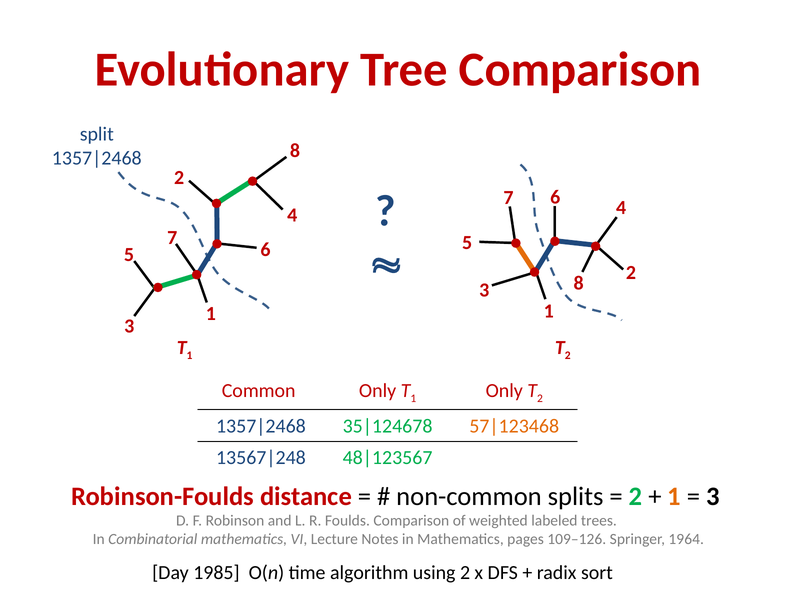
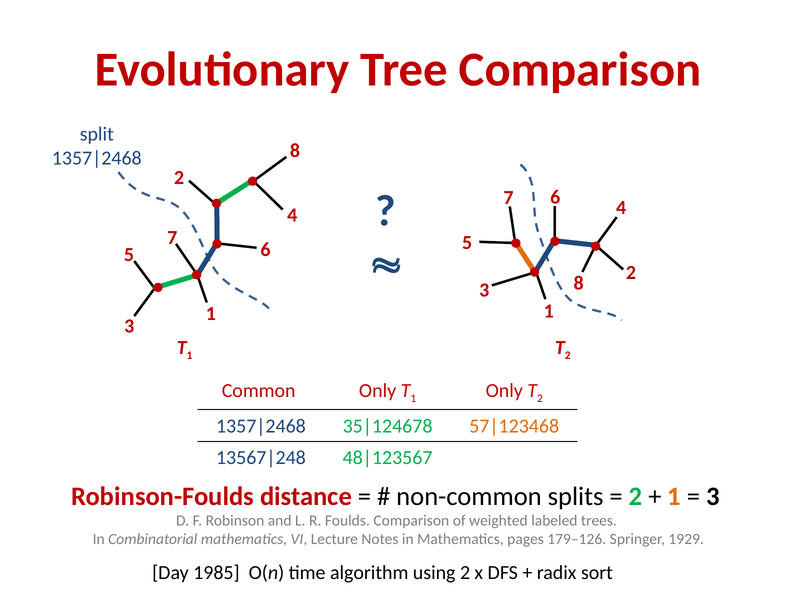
109–126: 109–126 -> 179–126
1964: 1964 -> 1929
